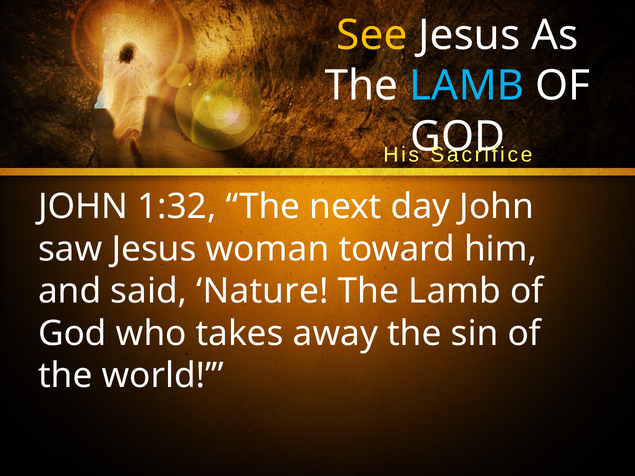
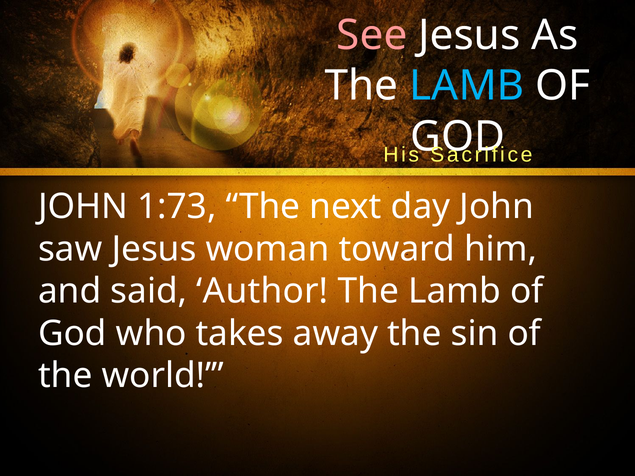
See colour: yellow -> pink
1:32: 1:32 -> 1:73
Nature: Nature -> Author
